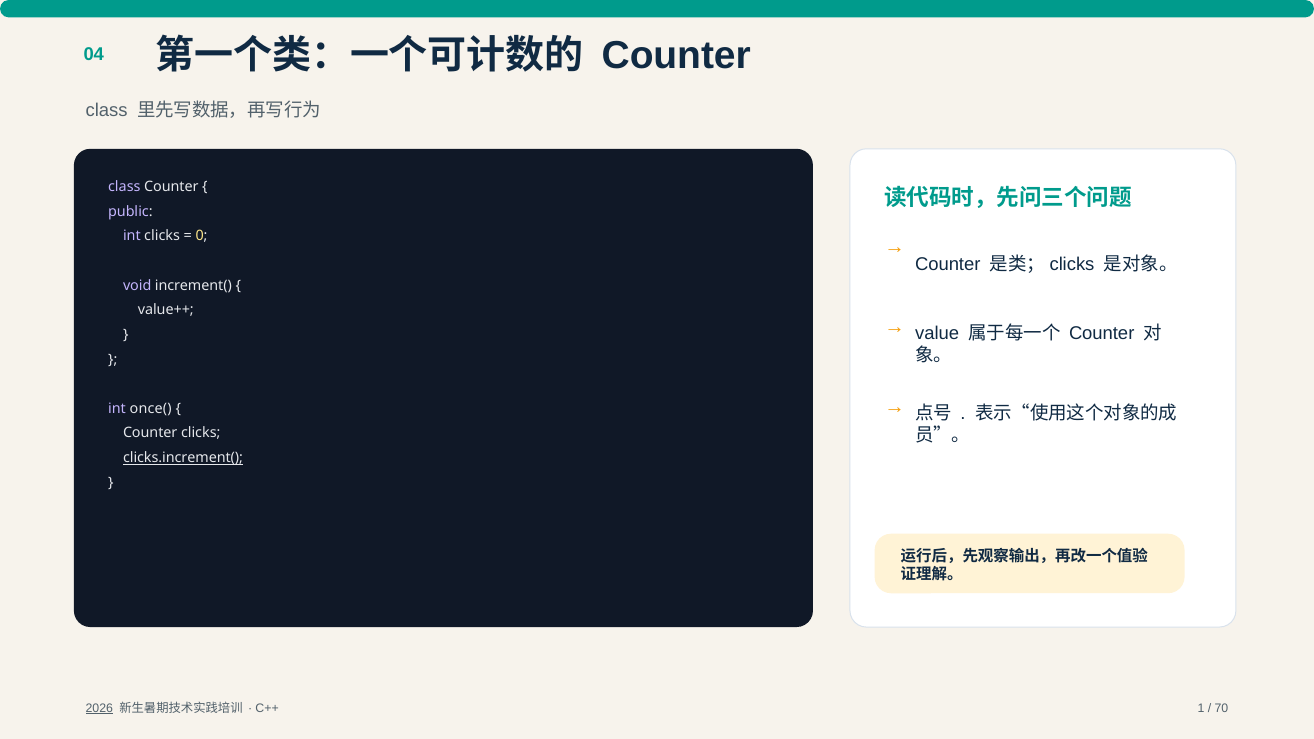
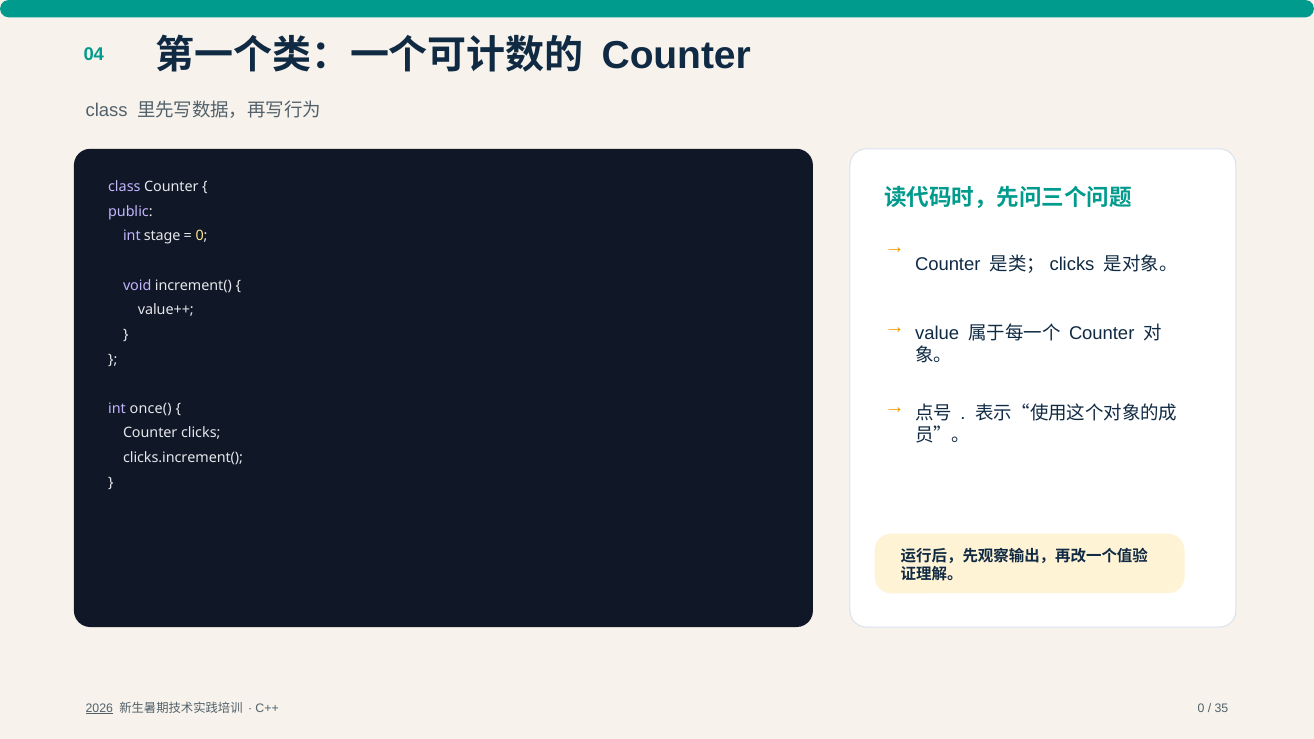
int clicks: clicks -> stage
clicks.increment( underline: present -> none
C++ 1: 1 -> 0
70: 70 -> 35
